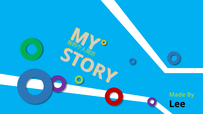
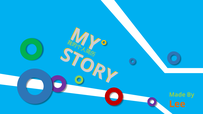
Lee colour: black -> orange
